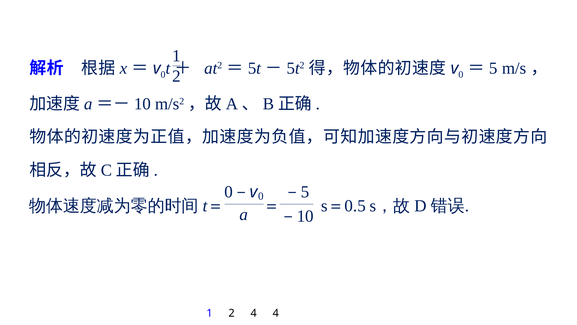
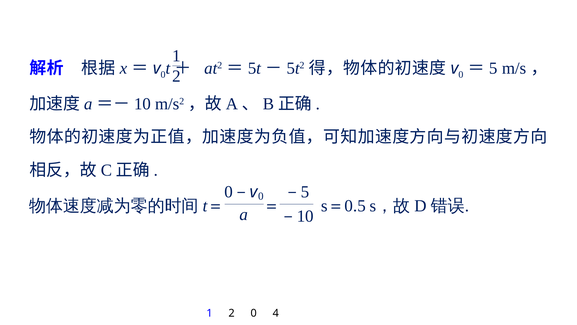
2 4: 4 -> 0
